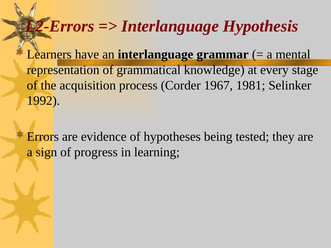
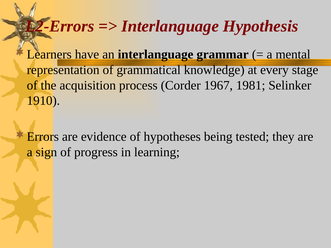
1992: 1992 -> 1910
